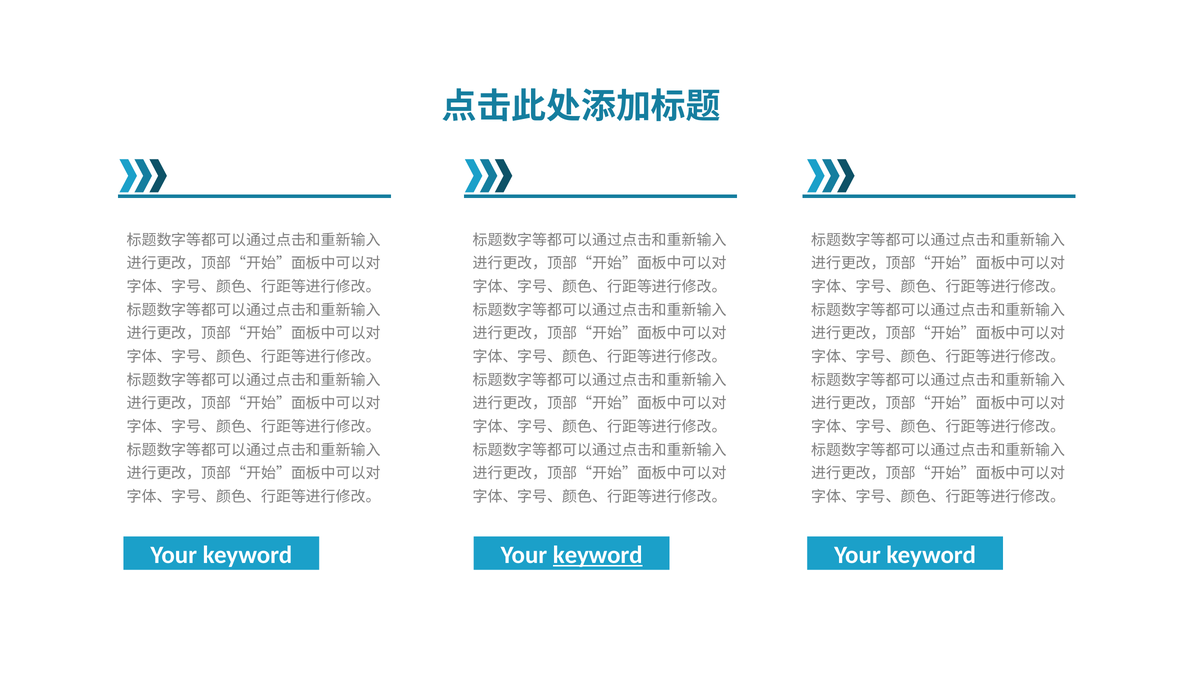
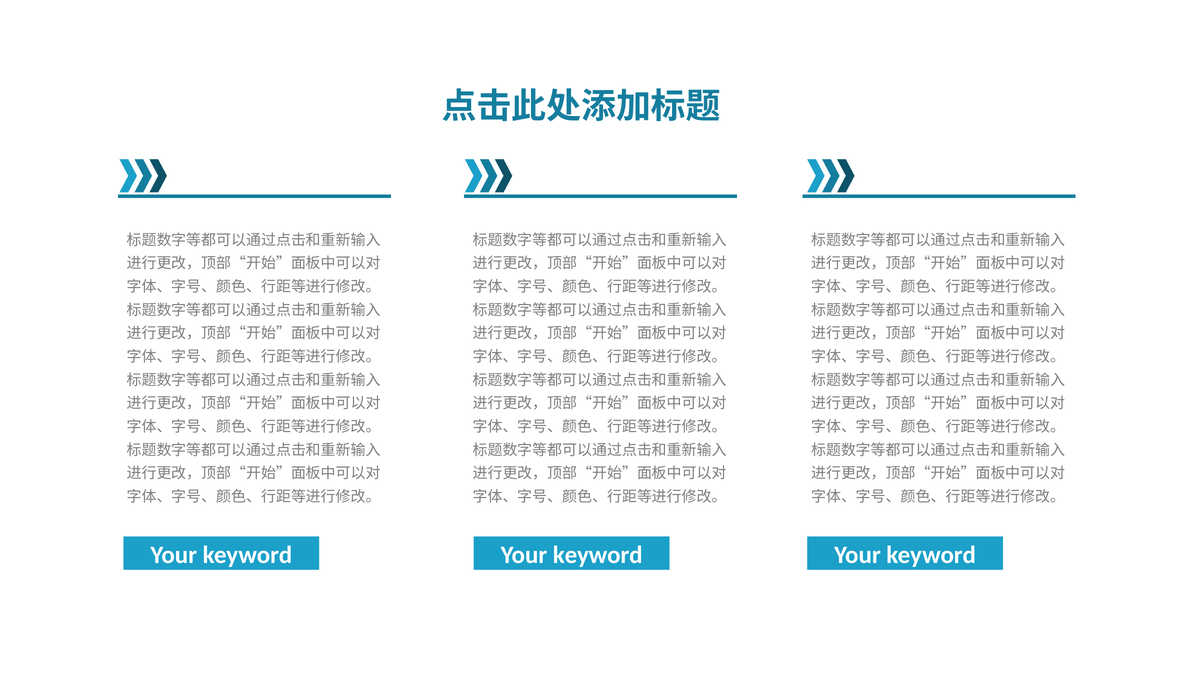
keyword at (598, 555) underline: present -> none
